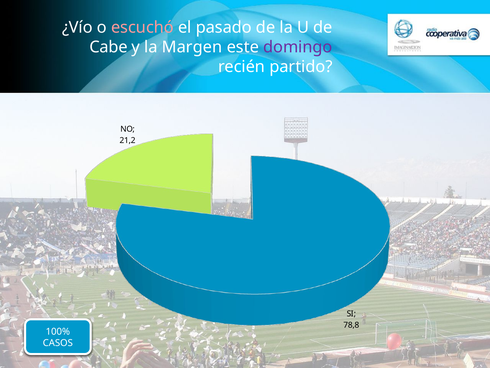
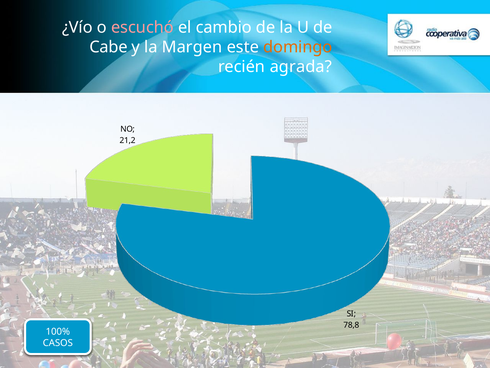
pasado: pasado -> cambio
domingo colour: purple -> orange
partido: partido -> agrada
